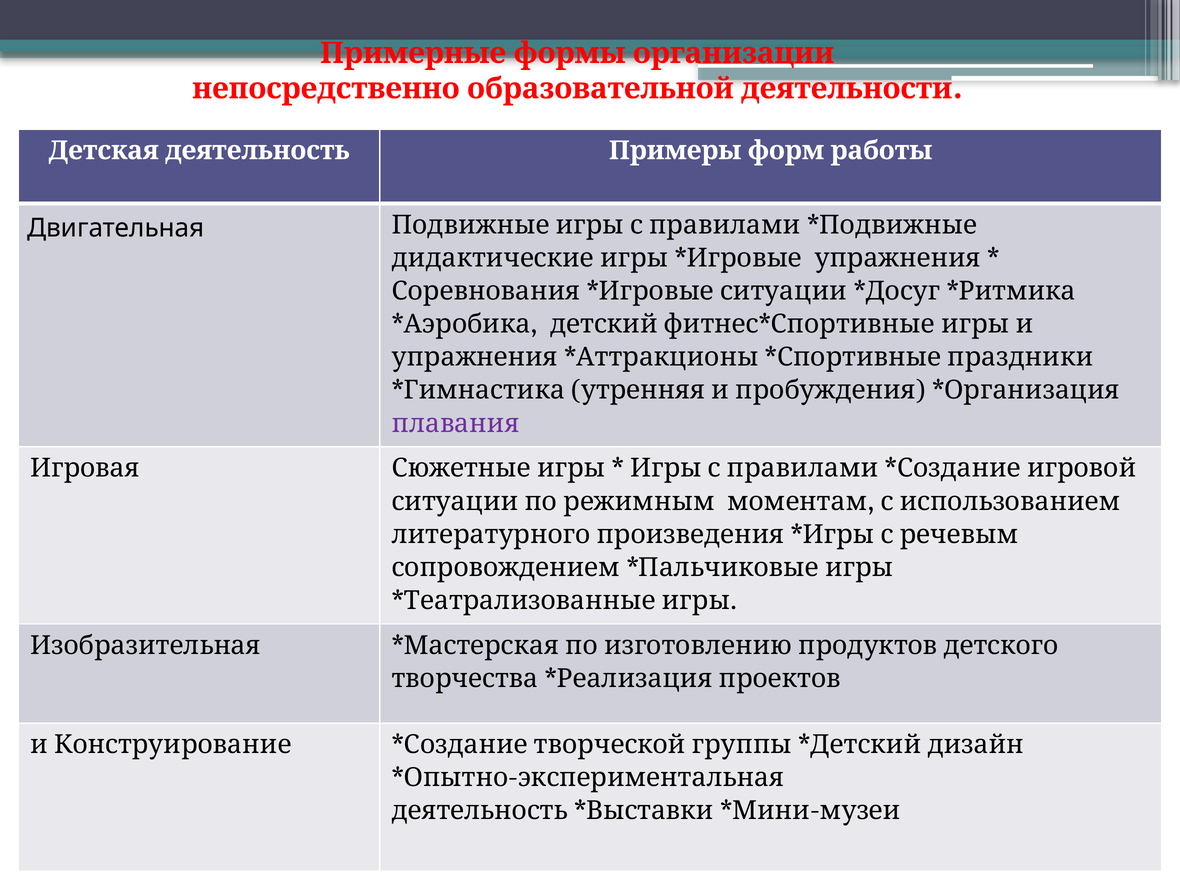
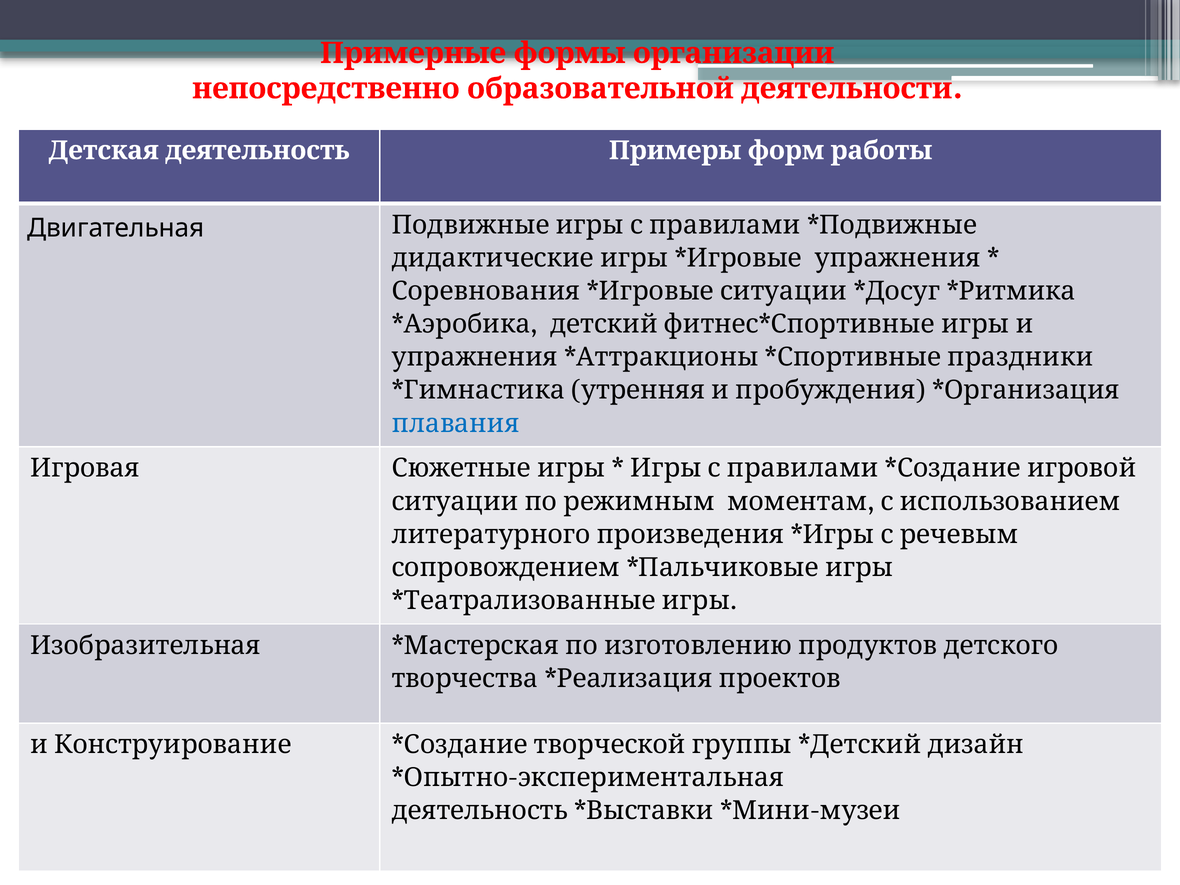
плавания colour: purple -> blue
